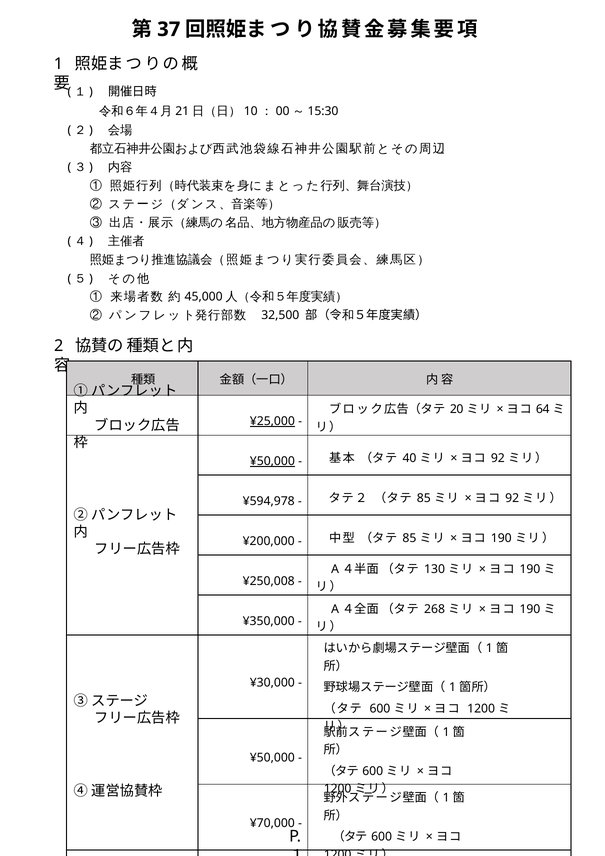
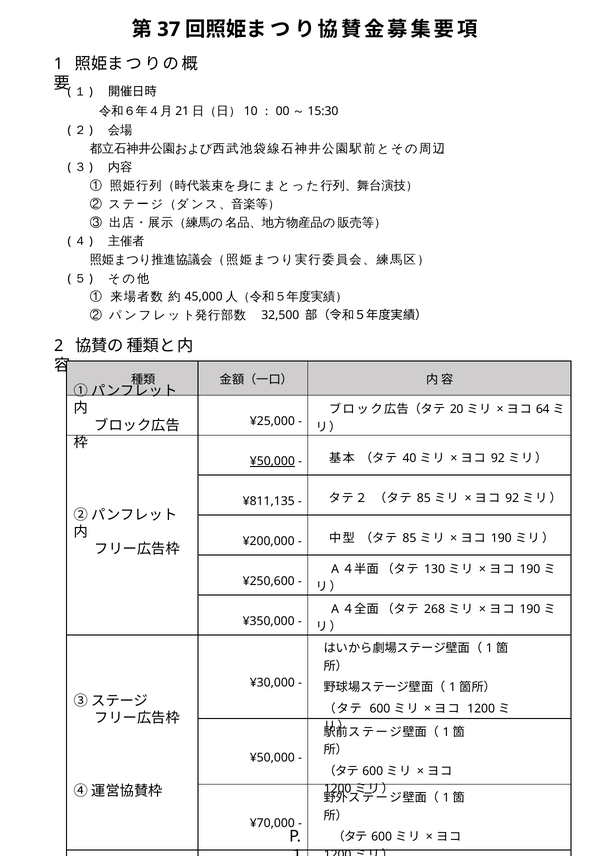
¥25,000 underline: present -> none
¥594,978: ¥594,978 -> ¥811,135
¥250,008: ¥250,008 -> ¥250,600
